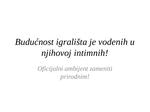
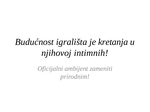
vodenih: vodenih -> kretanja
